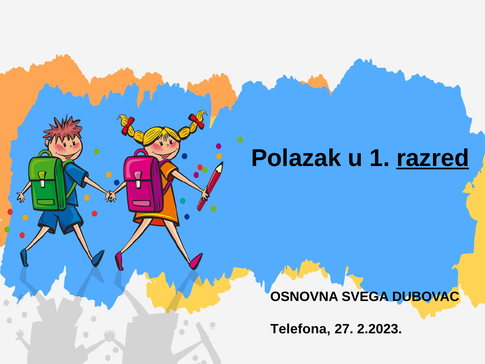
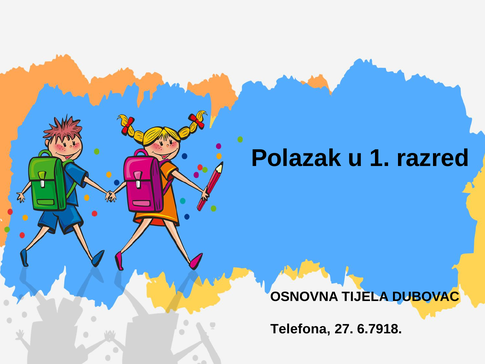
razred underline: present -> none
SVEGA: SVEGA -> TIJELA
2.2023: 2.2023 -> 6.7918
